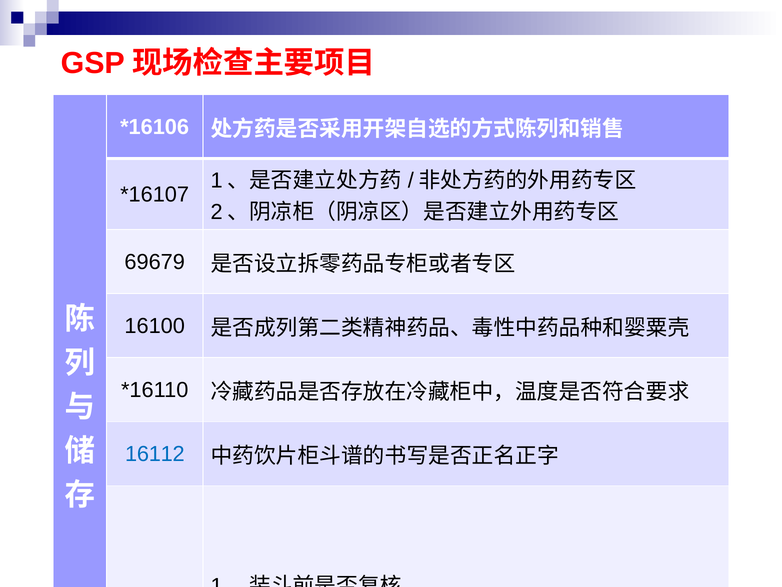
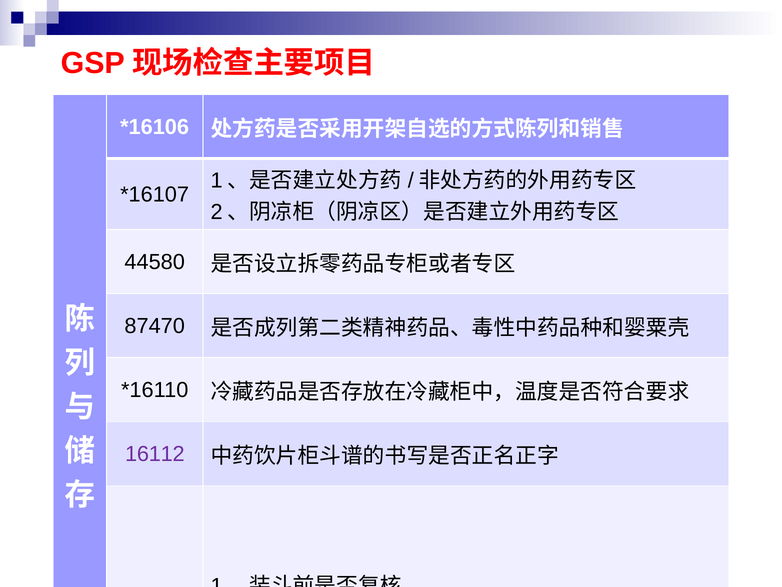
69679: 69679 -> 44580
16100: 16100 -> 87470
16112 colour: blue -> purple
